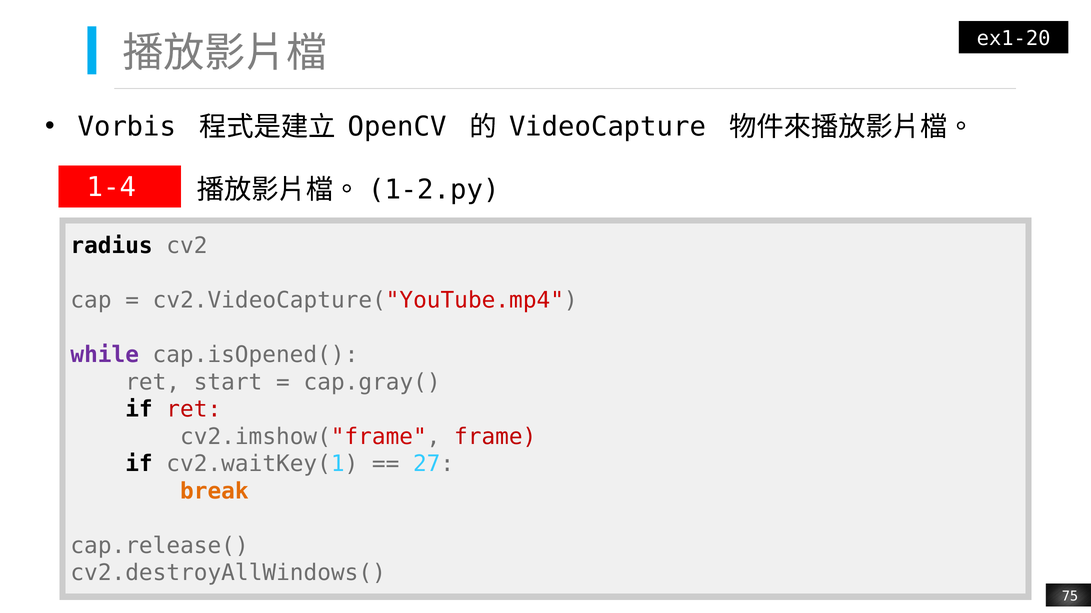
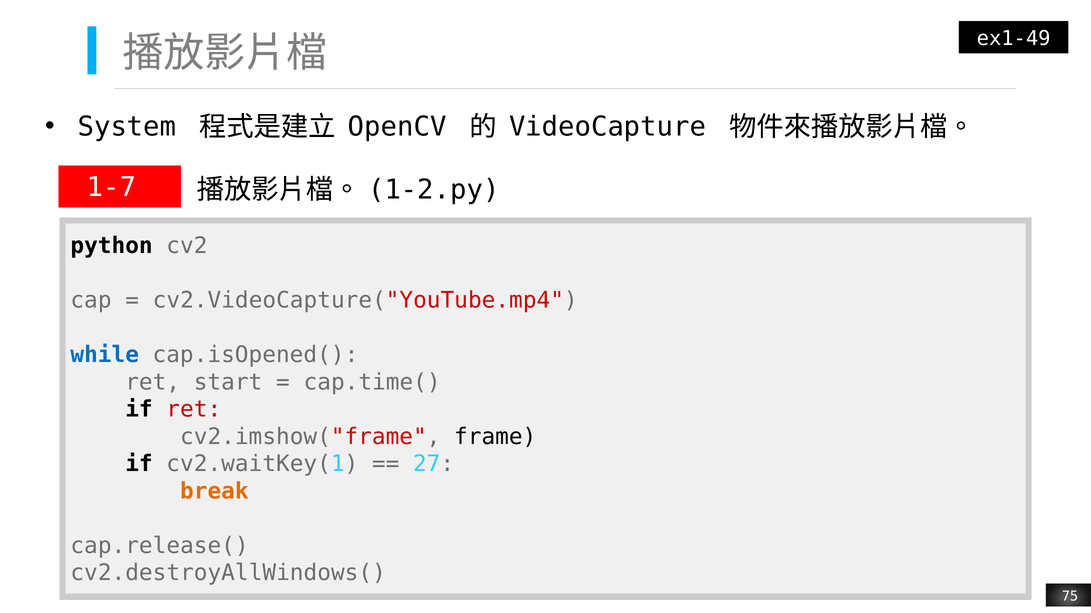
ex1-20: ex1-20 -> ex1-49
Vorbis: Vorbis -> System
1-4: 1-4 -> 1-7
radius: radius -> python
while colour: purple -> blue
cap.gray(: cap.gray( -> cap.time(
frame colour: red -> black
